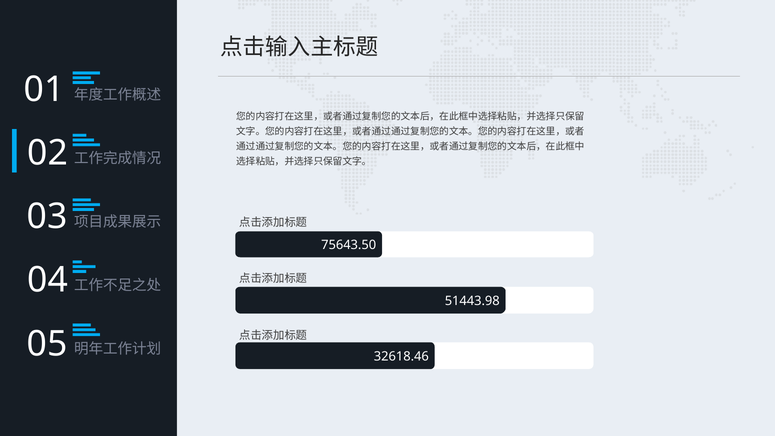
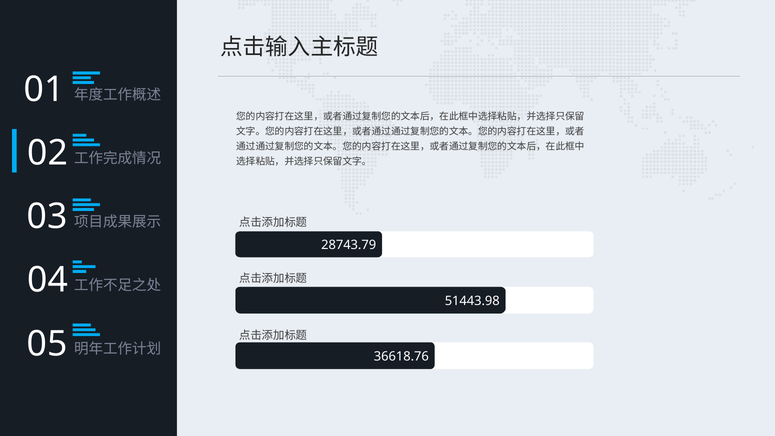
75643.50: 75643.50 -> 28743.79
32618.46: 32618.46 -> 36618.76
